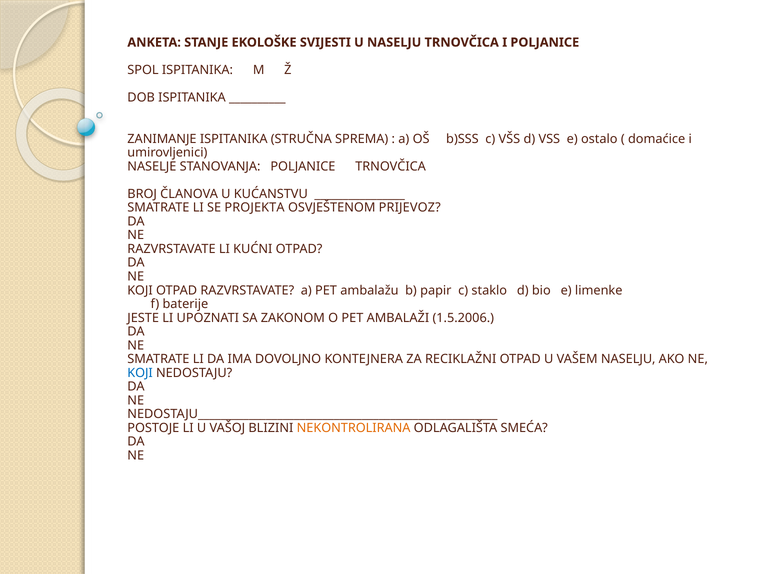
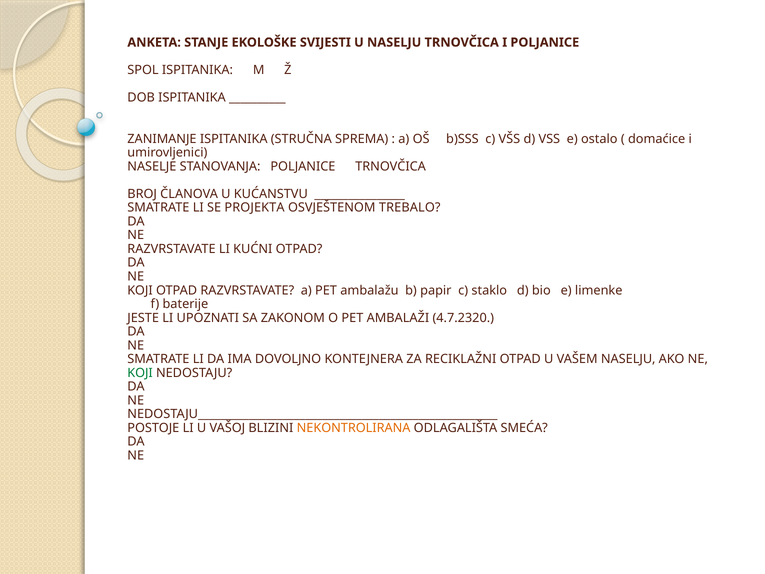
PRIJEVOZ: PRIJEVOZ -> TREBALO
1.5.2006: 1.5.2006 -> 4.7.2320
KOJI at (140, 373) colour: blue -> green
